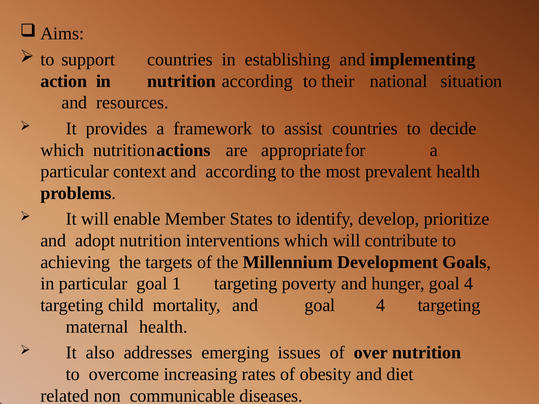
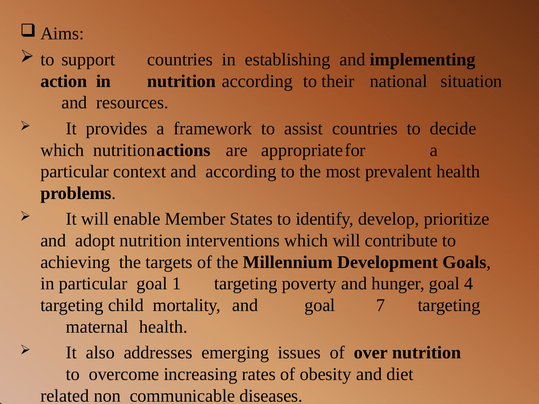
and goal 4: 4 -> 7
